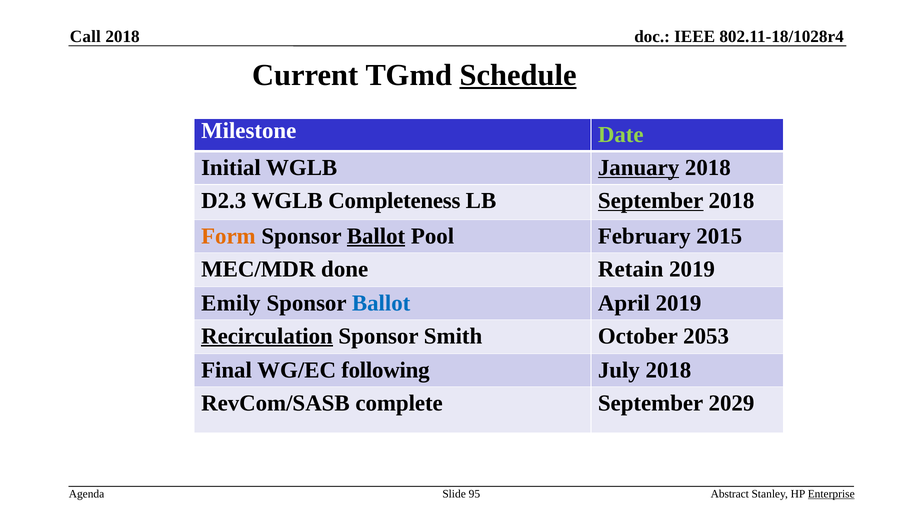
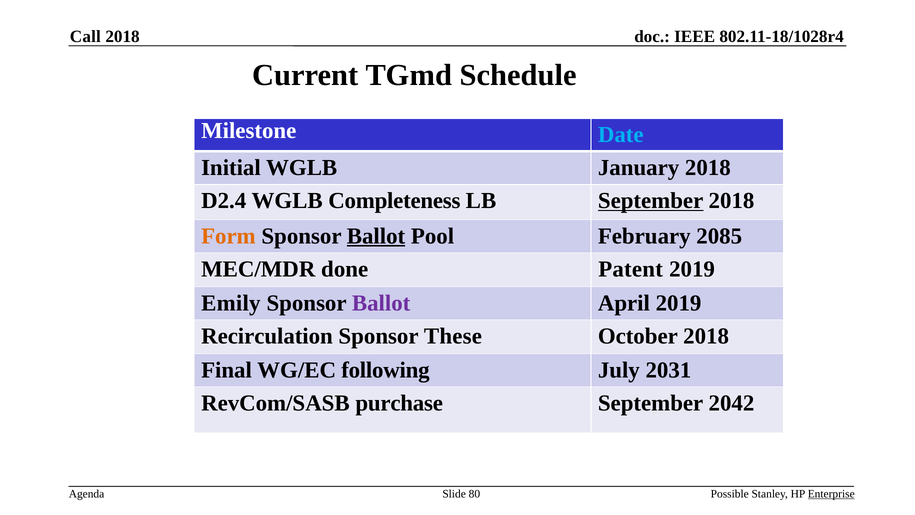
Schedule underline: present -> none
Date colour: light green -> light blue
January underline: present -> none
D2.3: D2.3 -> D2.4
2015: 2015 -> 2085
Retain: Retain -> Patent
Ballot at (381, 303) colour: blue -> purple
Recirculation underline: present -> none
Smith: Smith -> These
October 2053: 2053 -> 2018
July 2018: 2018 -> 2031
complete: complete -> purchase
2029: 2029 -> 2042
95: 95 -> 80
Abstract: Abstract -> Possible
